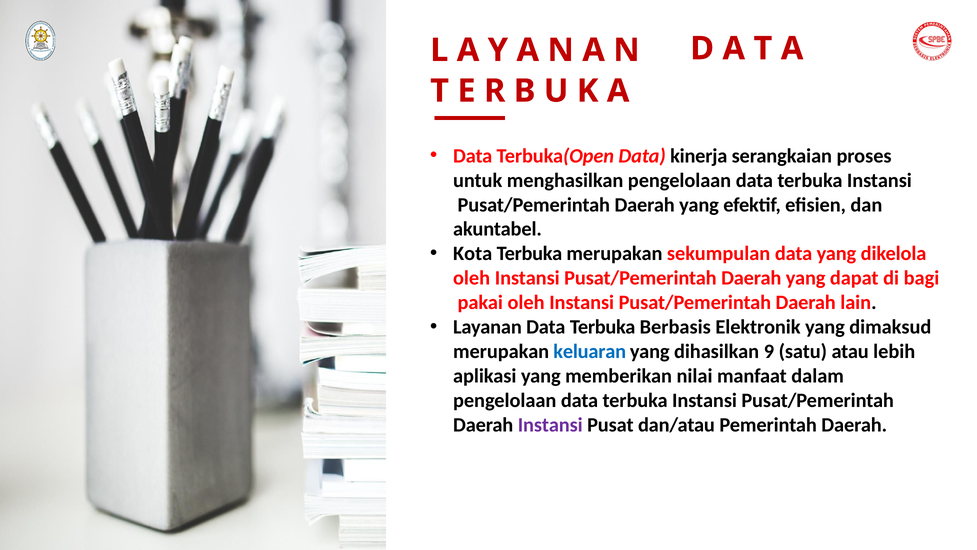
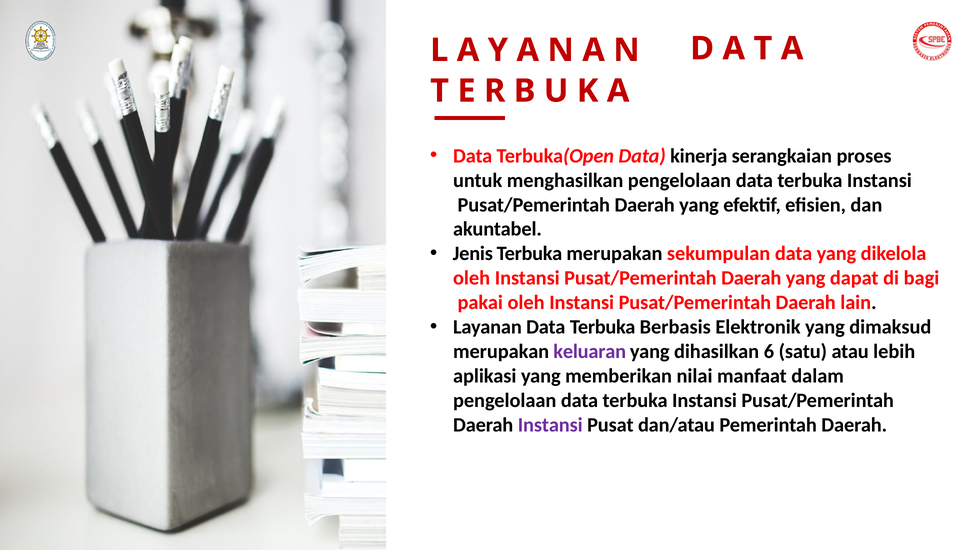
Kota: Kota -> Jenis
keluaran colour: blue -> purple
9: 9 -> 6
